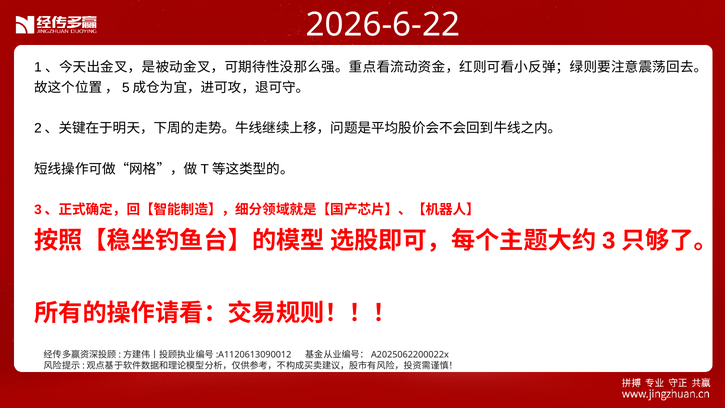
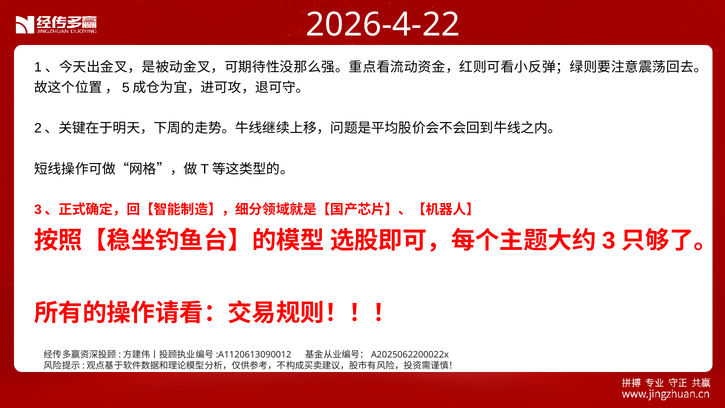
2026-6-22: 2026-6-22 -> 2026-4-22
